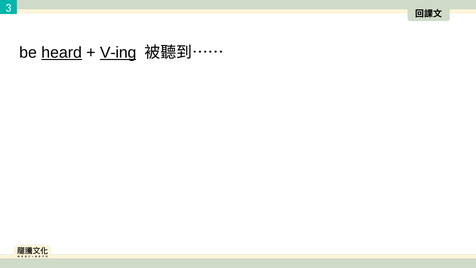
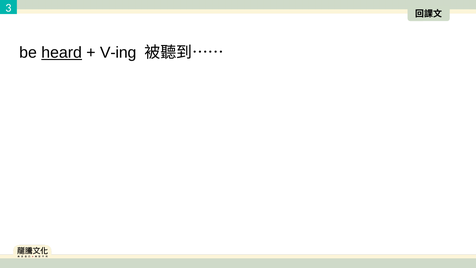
V-ing underline: present -> none
